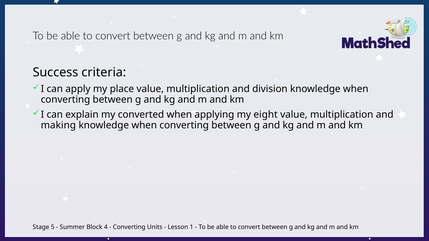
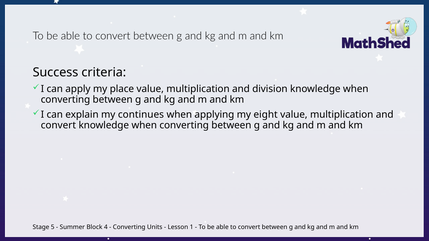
converted: converted -> continues
making at (58, 125): making -> convert
